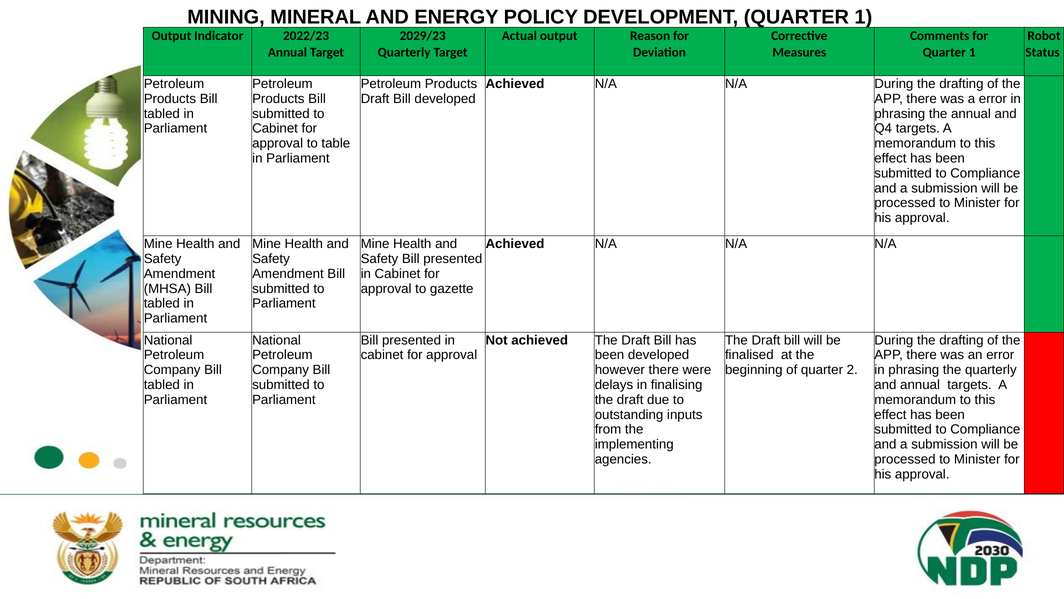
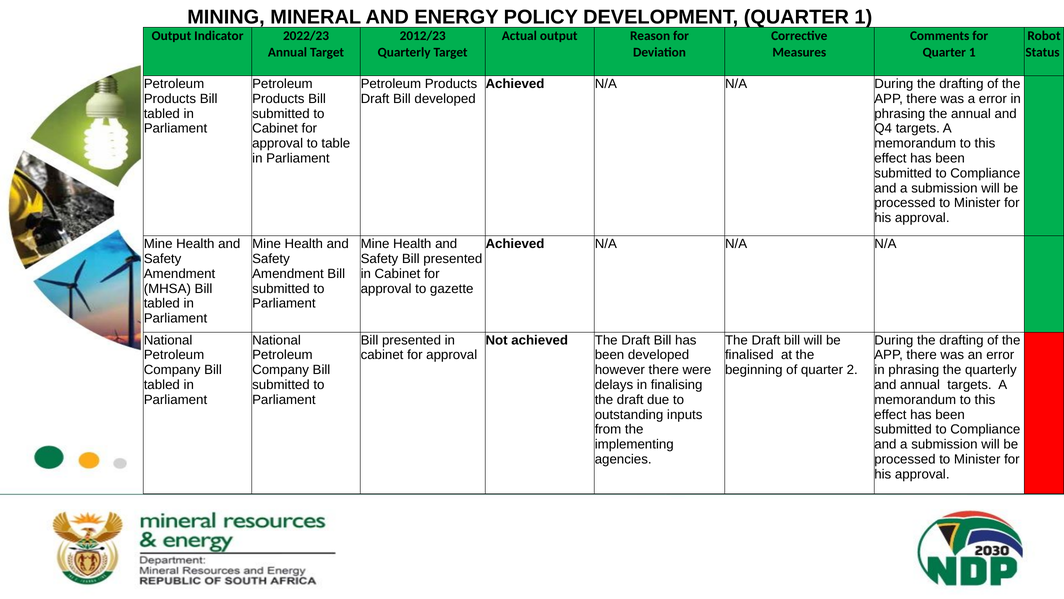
2029/23: 2029/23 -> 2012/23
